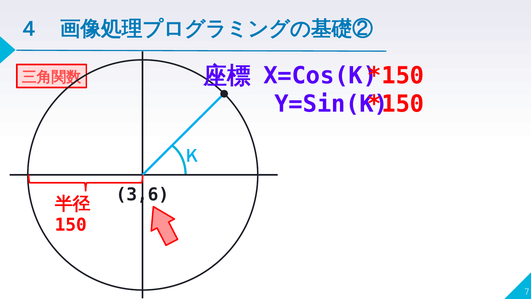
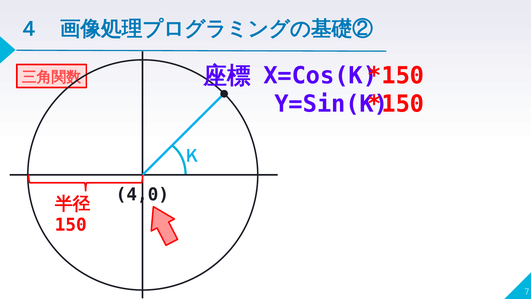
3,6: 3,6 -> 4,0
